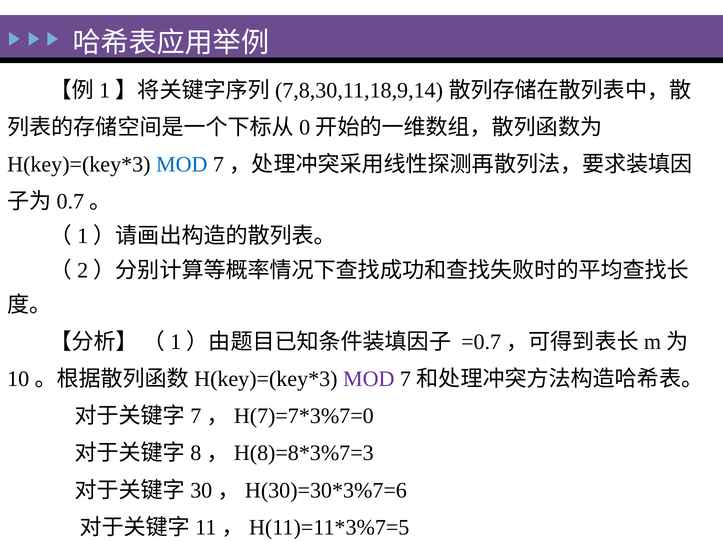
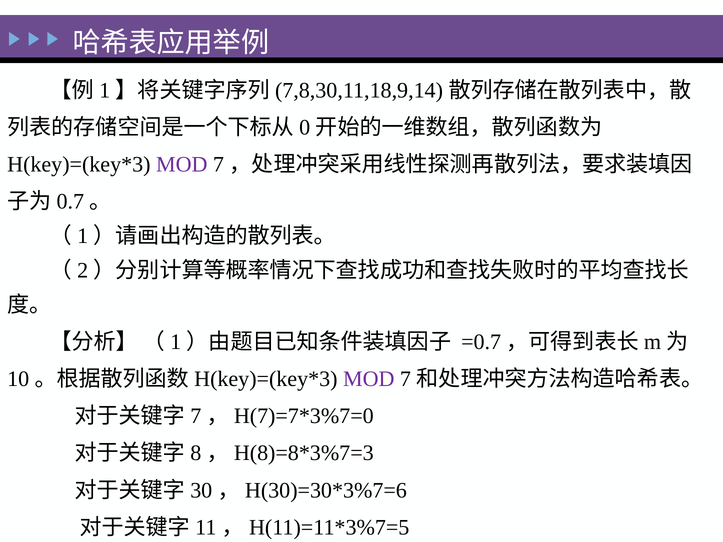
MOD at (182, 165) colour: blue -> purple
